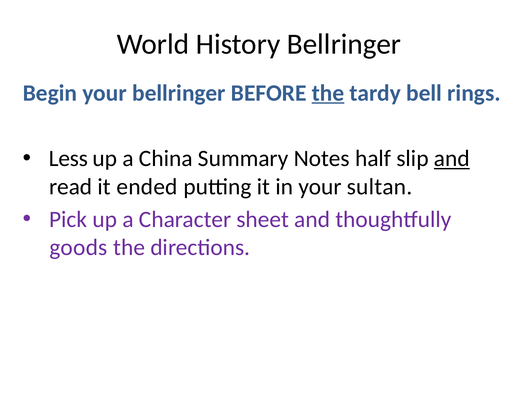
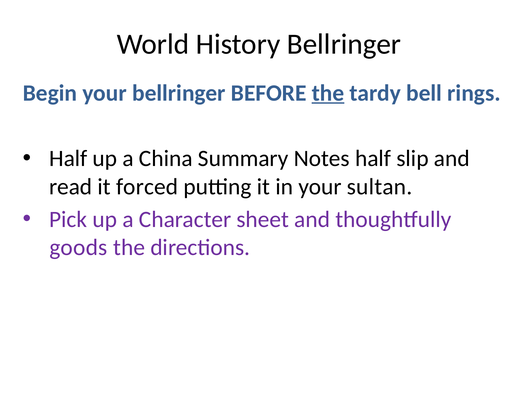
Less at (68, 159): Less -> Half
and at (452, 159) underline: present -> none
ended: ended -> forced
